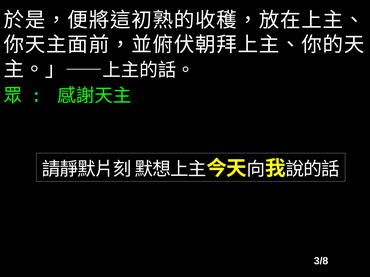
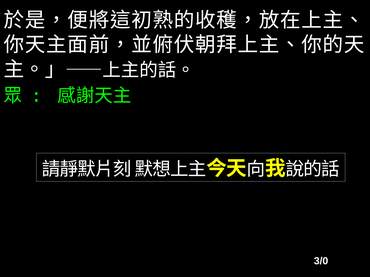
3/8: 3/8 -> 3/0
